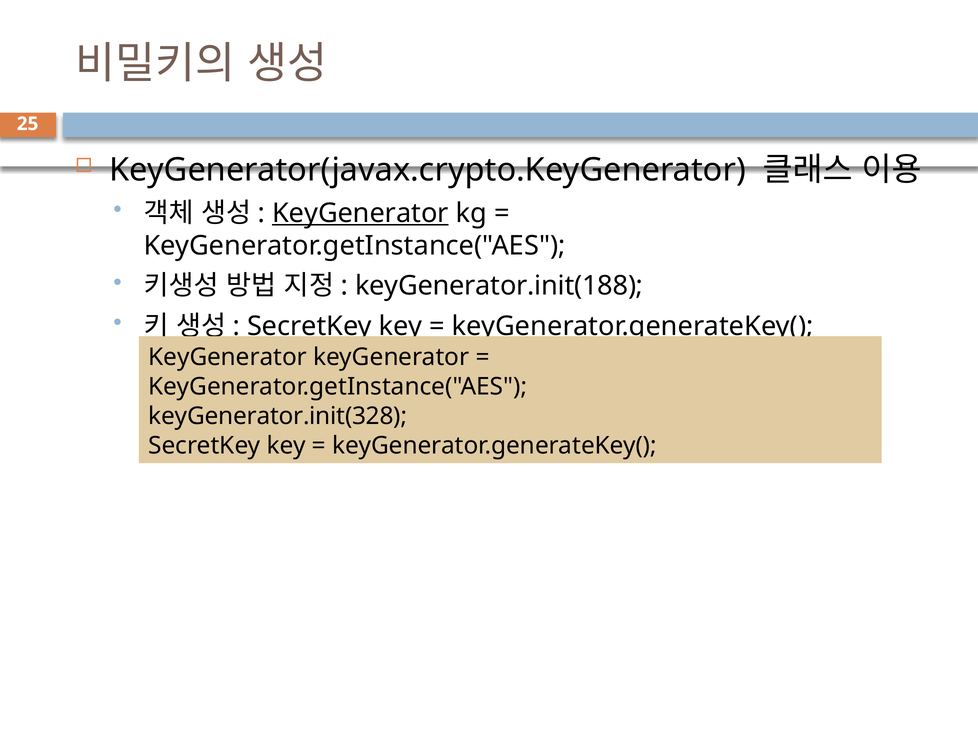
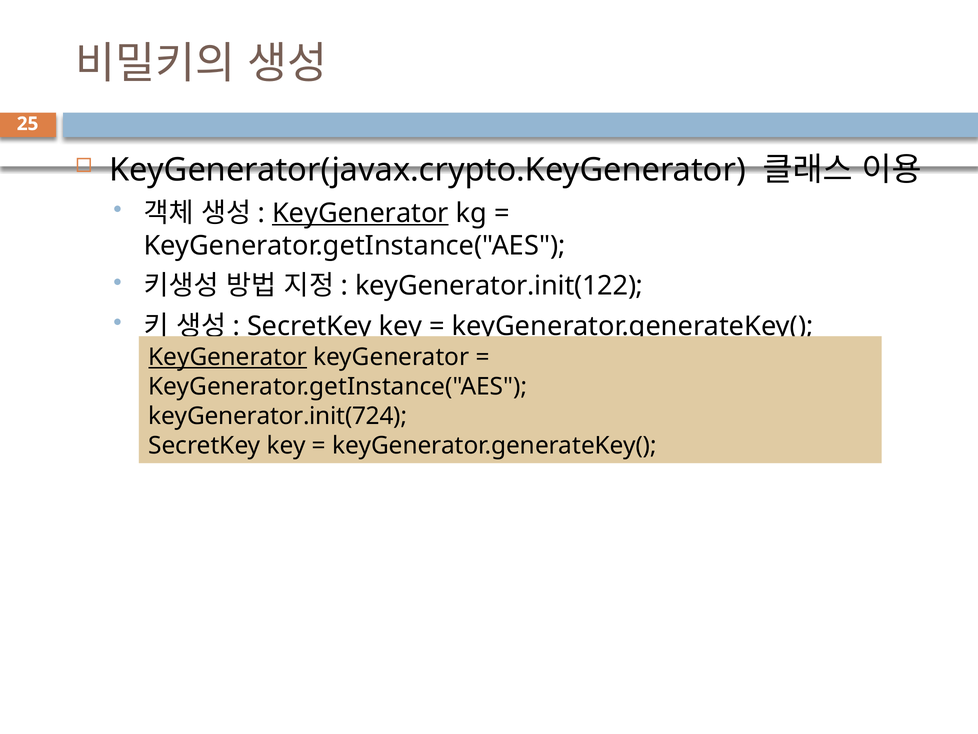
keyGenerator.init(188: keyGenerator.init(188 -> keyGenerator.init(122
KeyGenerator at (228, 357) underline: none -> present
keyGenerator.init(328: keyGenerator.init(328 -> keyGenerator.init(724
